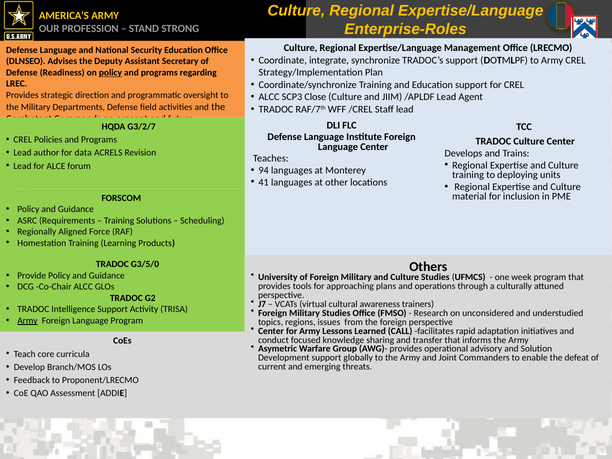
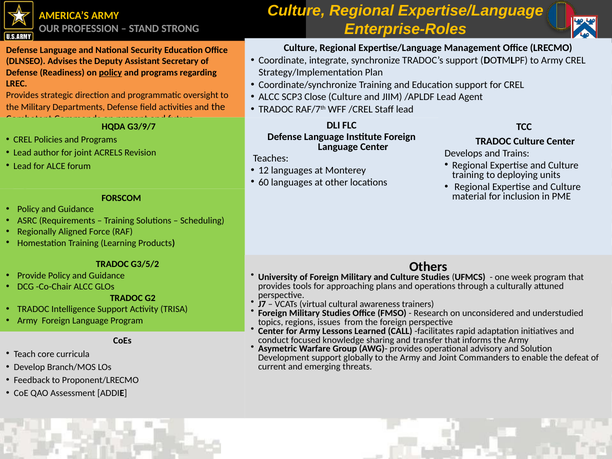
G3/2/7: G3/2/7 -> G3/9/7
for data: data -> joint
94: 94 -> 12
41: 41 -> 60
G3/5/0: G3/5/0 -> G3/5/2
Army at (27, 320) underline: present -> none
